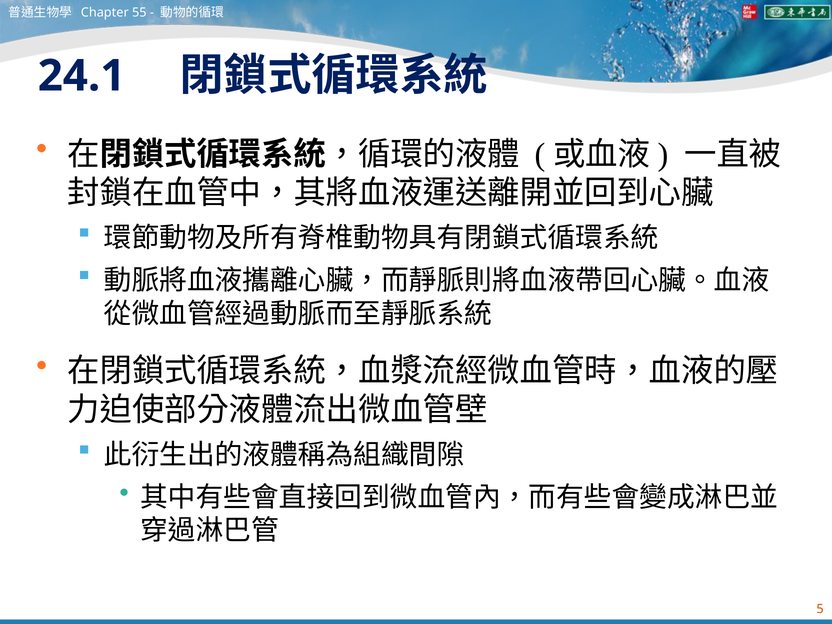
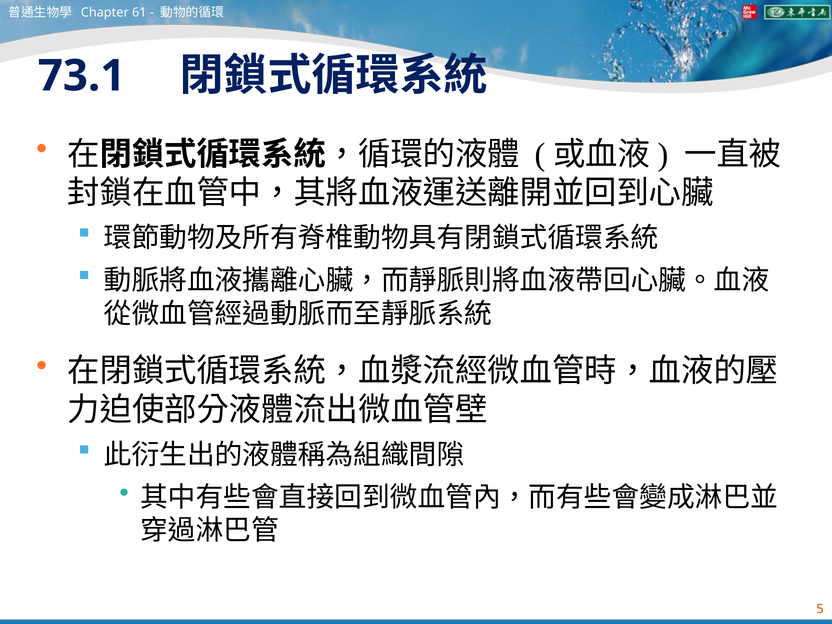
55: 55 -> 61
24.1: 24.1 -> 73.1
